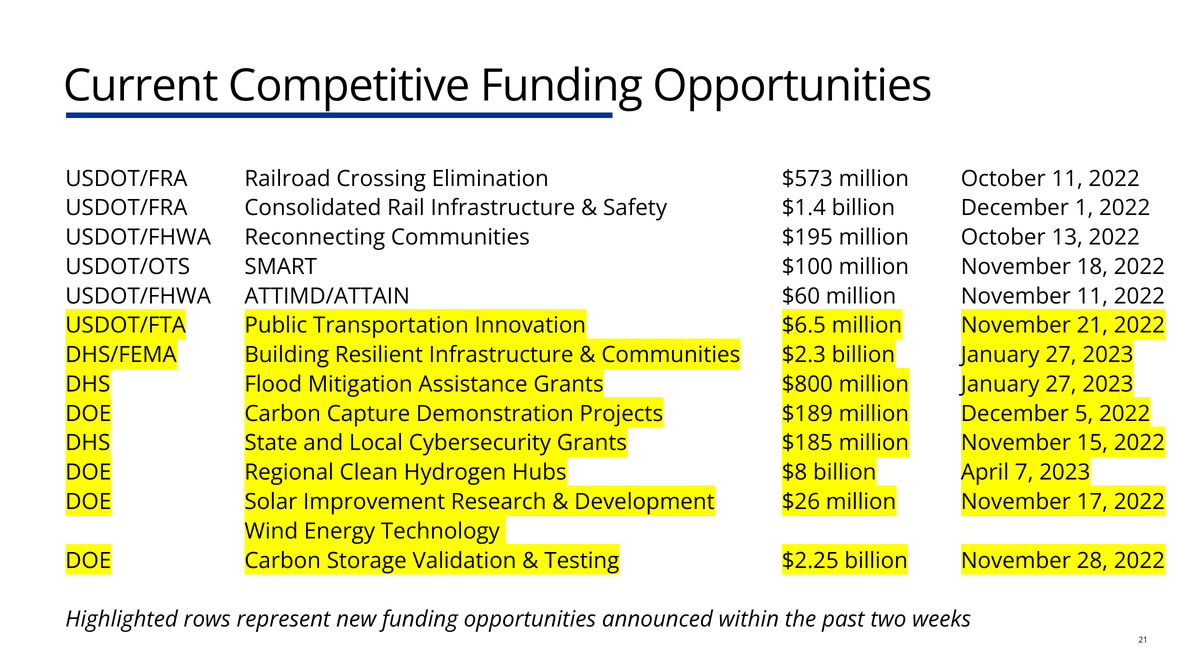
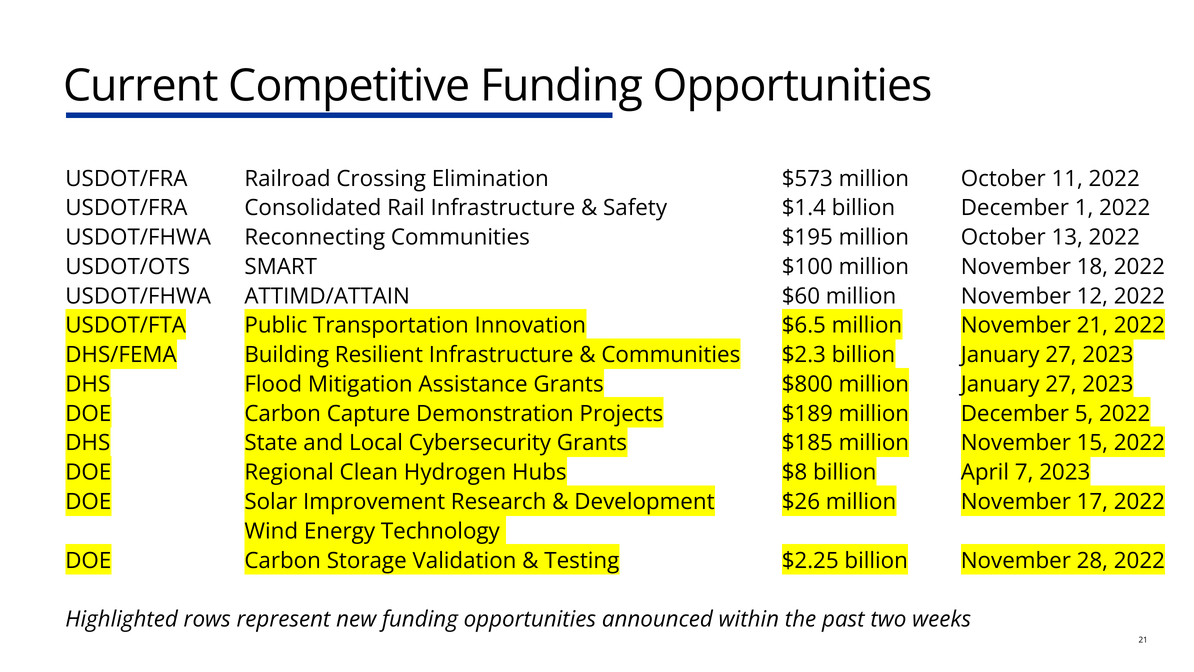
November 11: 11 -> 12
